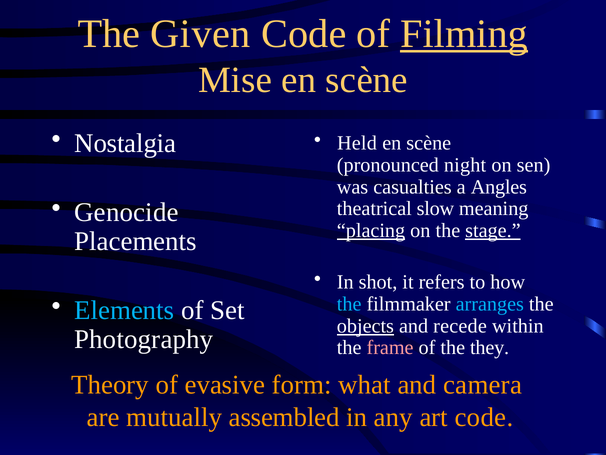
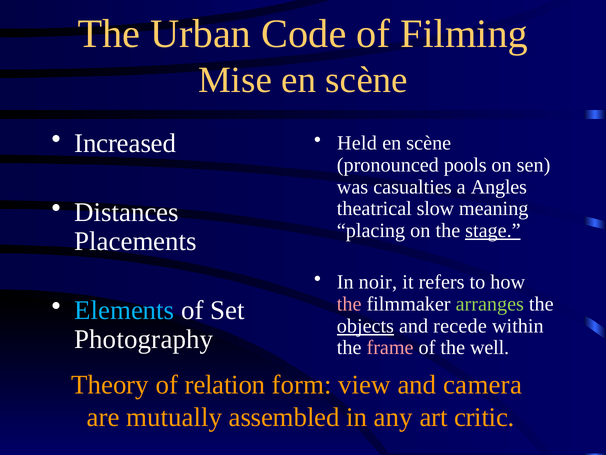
Given: Given -> Urban
Filming underline: present -> none
Nostalgia: Nostalgia -> Increased
night: night -> pools
Genocide: Genocide -> Distances
placing underline: present -> none
shot: shot -> noir
the at (349, 304) colour: light blue -> pink
arranges colour: light blue -> light green
they: they -> well
evasive: evasive -> relation
what: what -> view
art code: code -> critic
